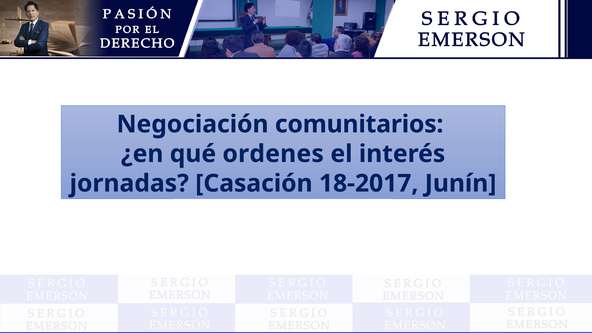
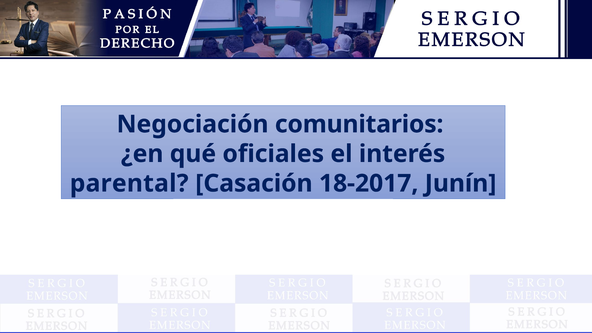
ordenes: ordenes -> oficiales
jornadas: jornadas -> parental
